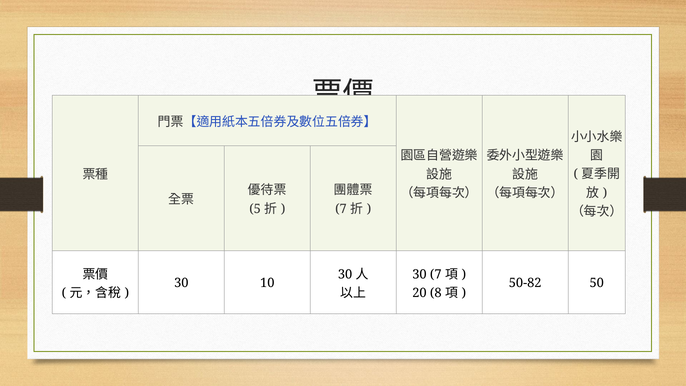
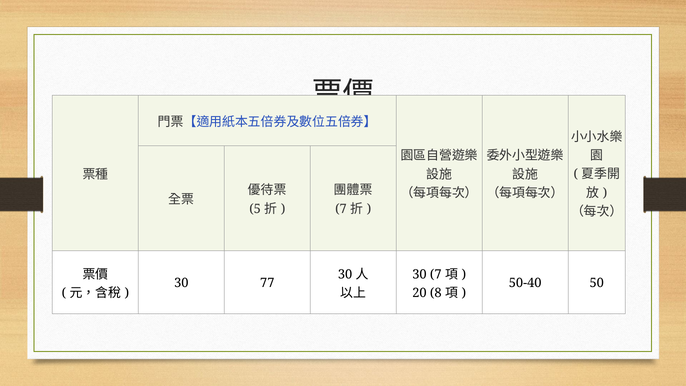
10: 10 -> 77
50-82: 50-82 -> 50-40
